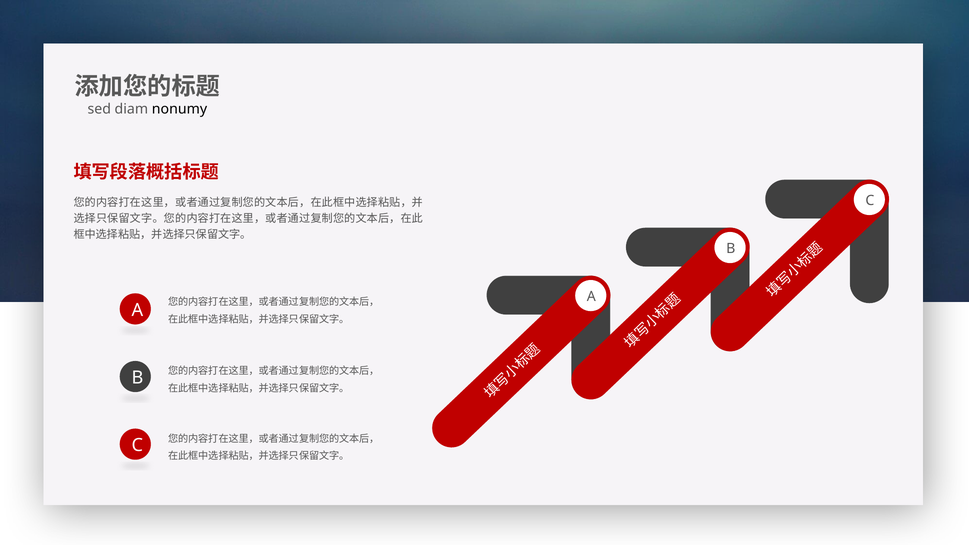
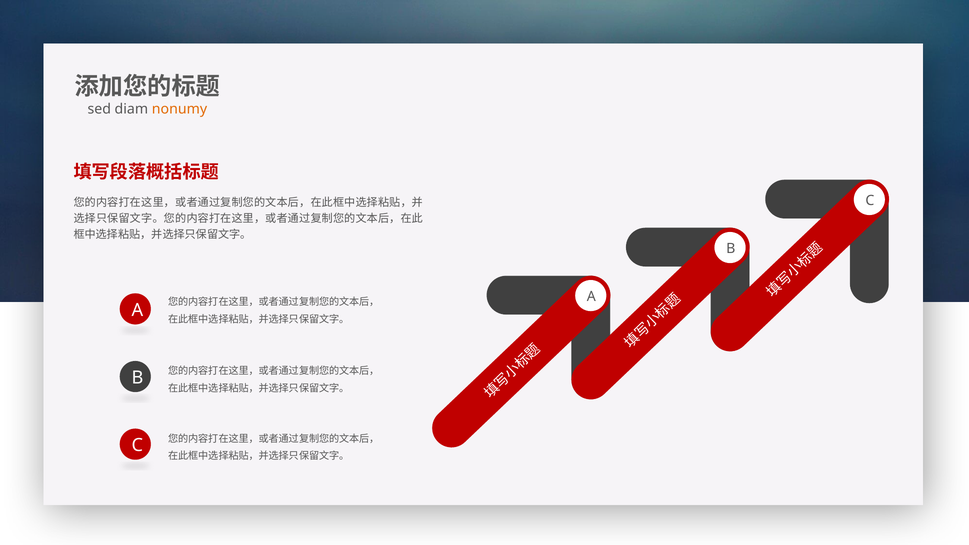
nonumy colour: black -> orange
